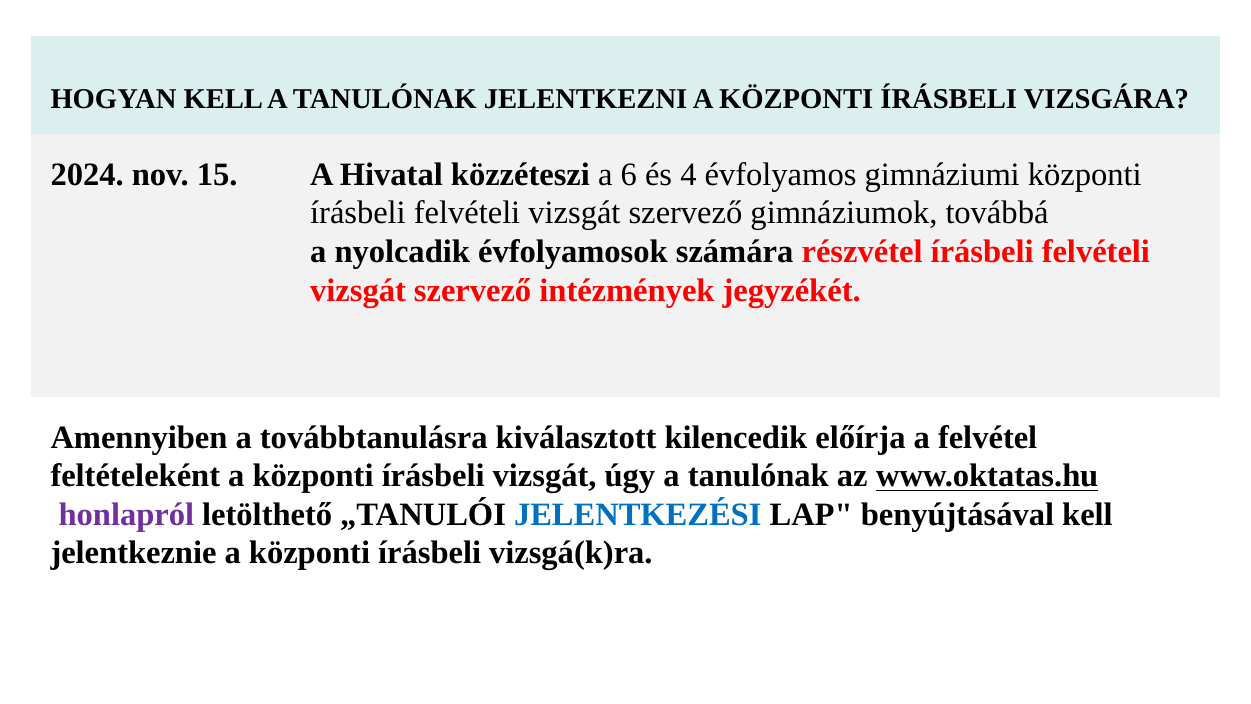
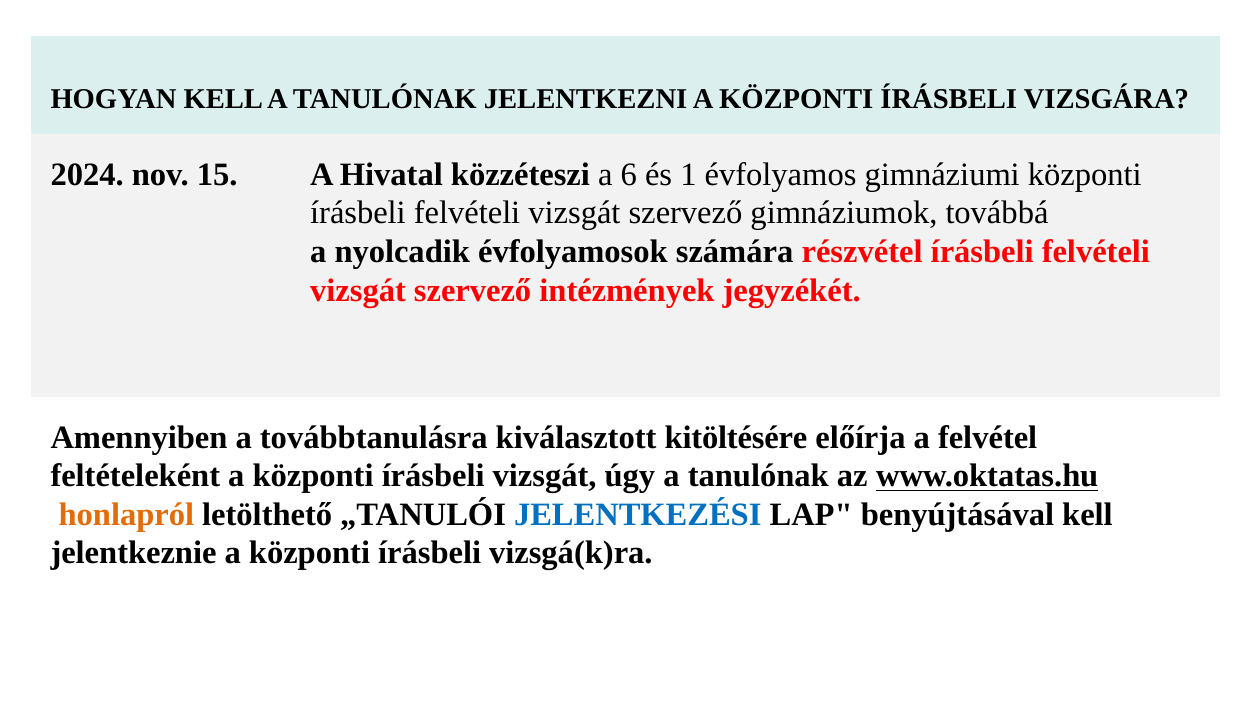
4: 4 -> 1
kilencedik: kilencedik -> kitöltésére
honlapról colour: purple -> orange
